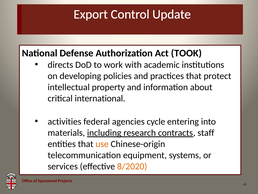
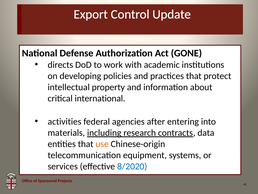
TOOK: TOOK -> GONE
cycle: cycle -> after
staff: staff -> data
8/2020 colour: orange -> blue
